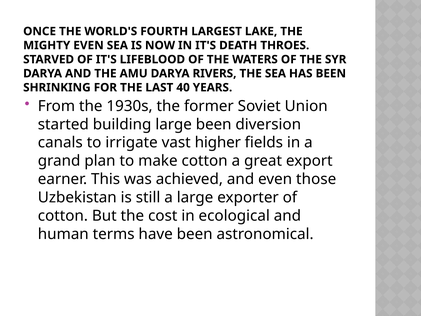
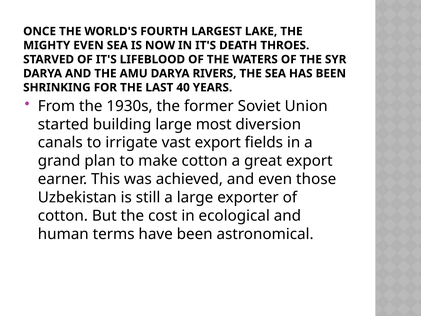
large been: been -> most
vast higher: higher -> export
